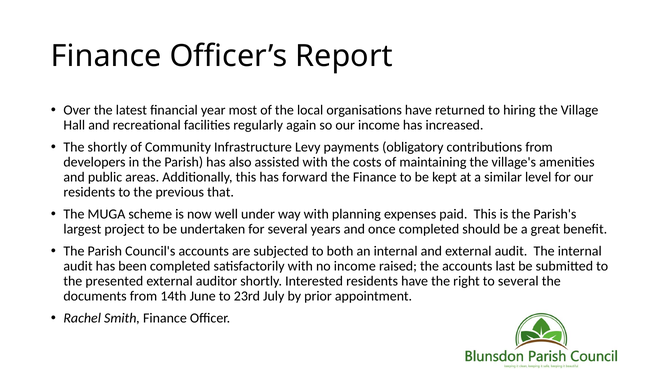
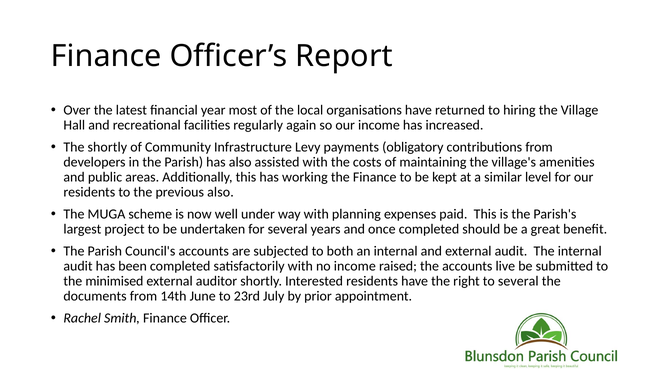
forward: forward -> working
previous that: that -> also
last: last -> live
presented: presented -> minimised
